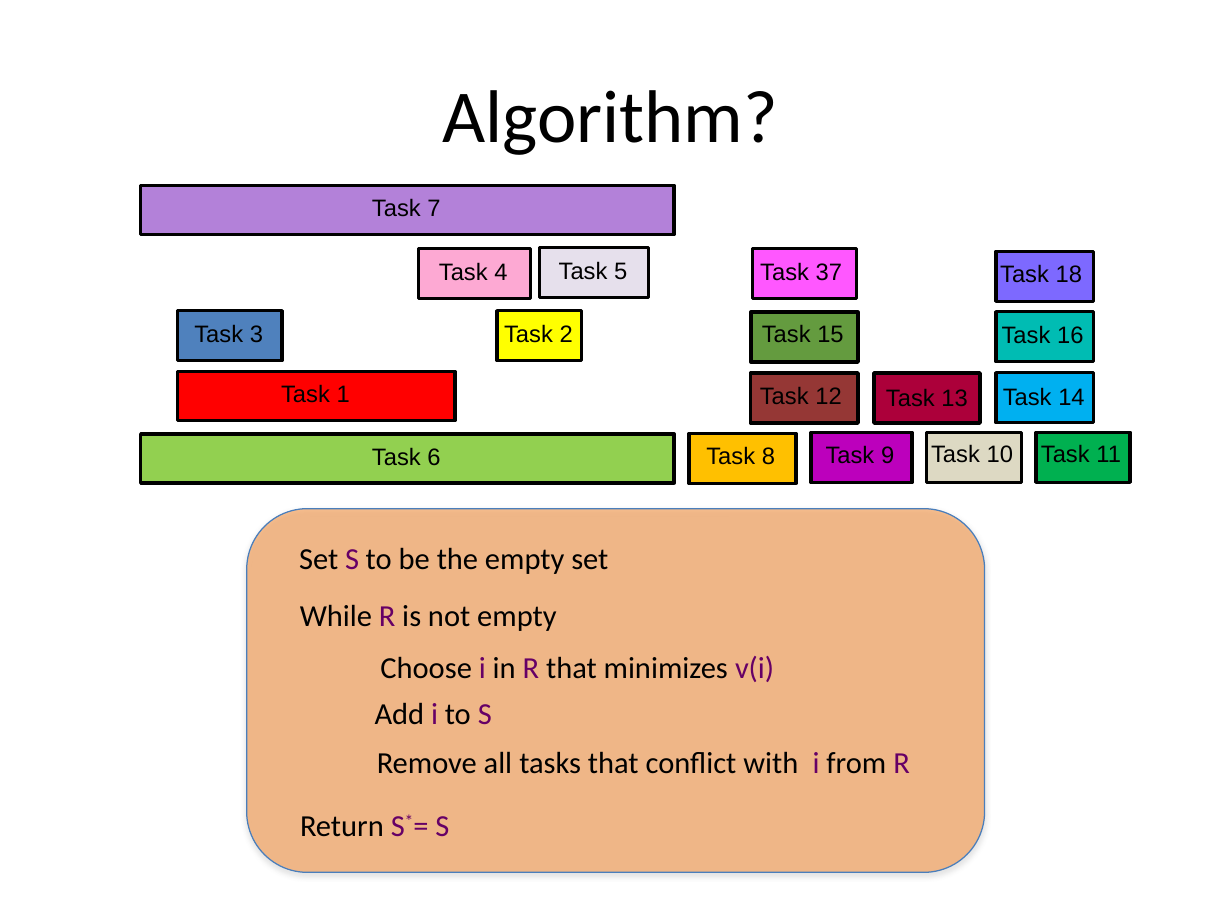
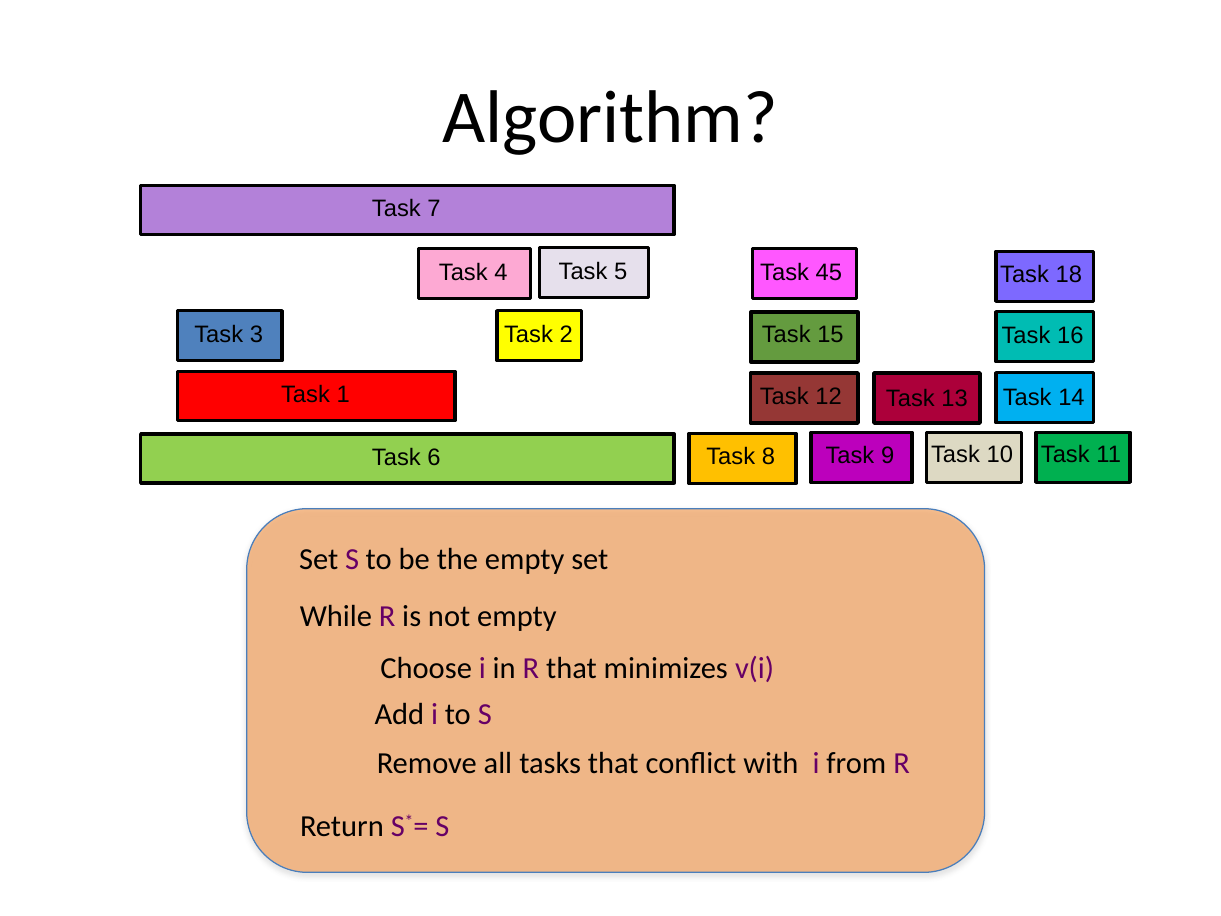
37: 37 -> 45
